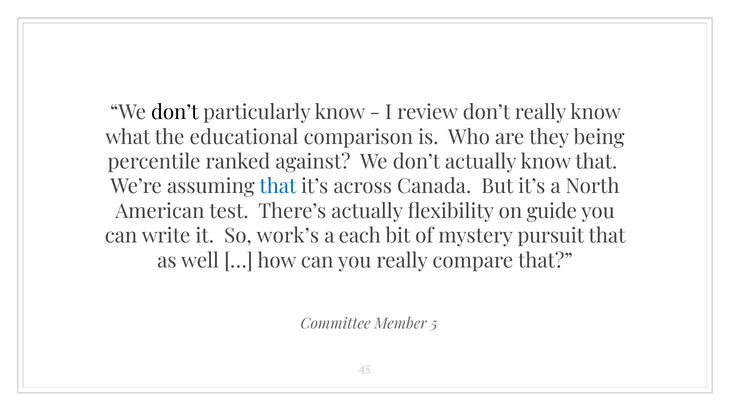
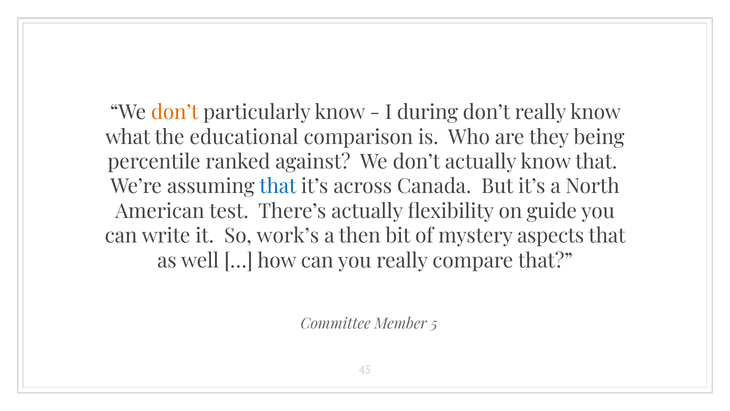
don’t at (175, 113) colour: black -> orange
review: review -> during
each: each -> then
pursuit: pursuit -> aspects
